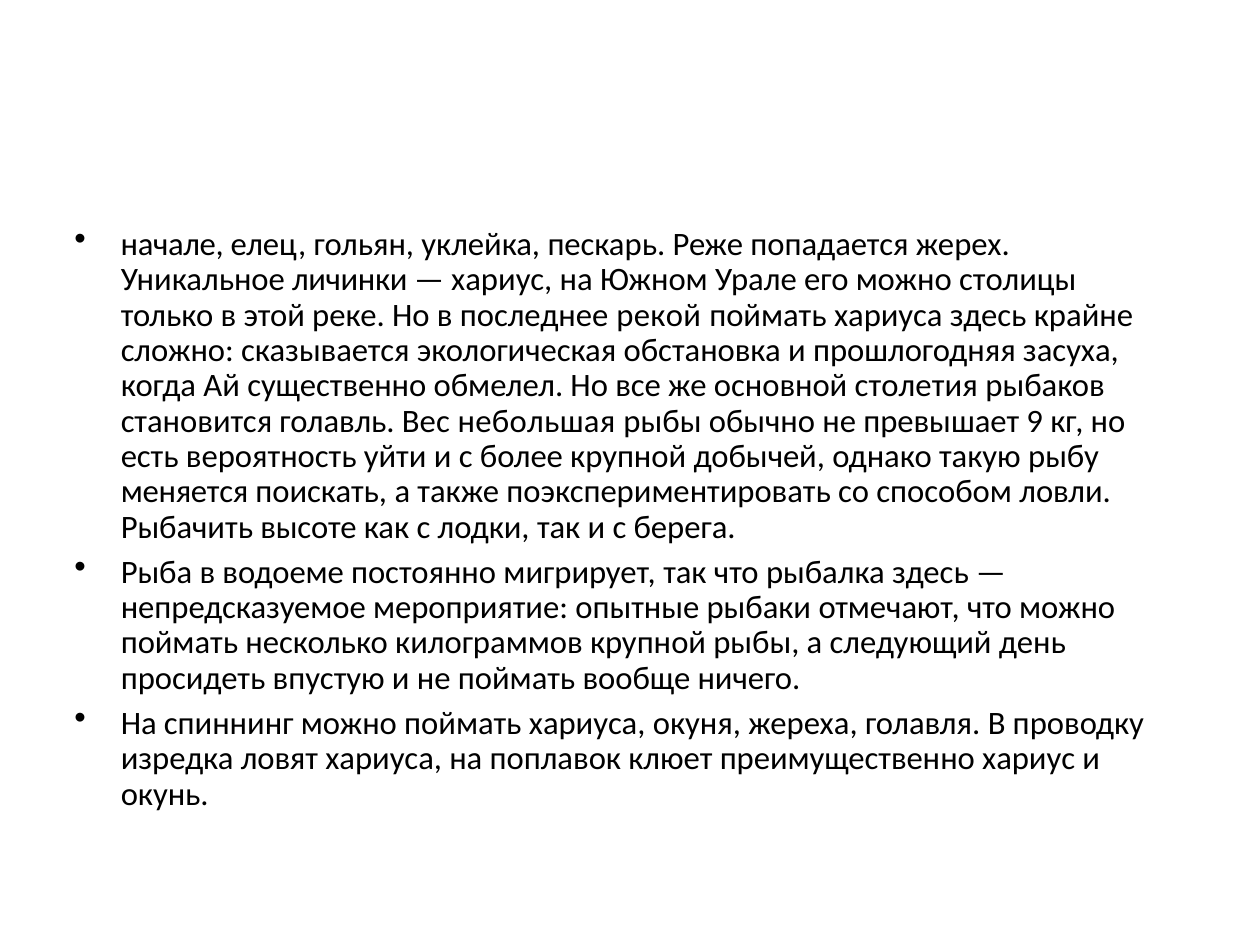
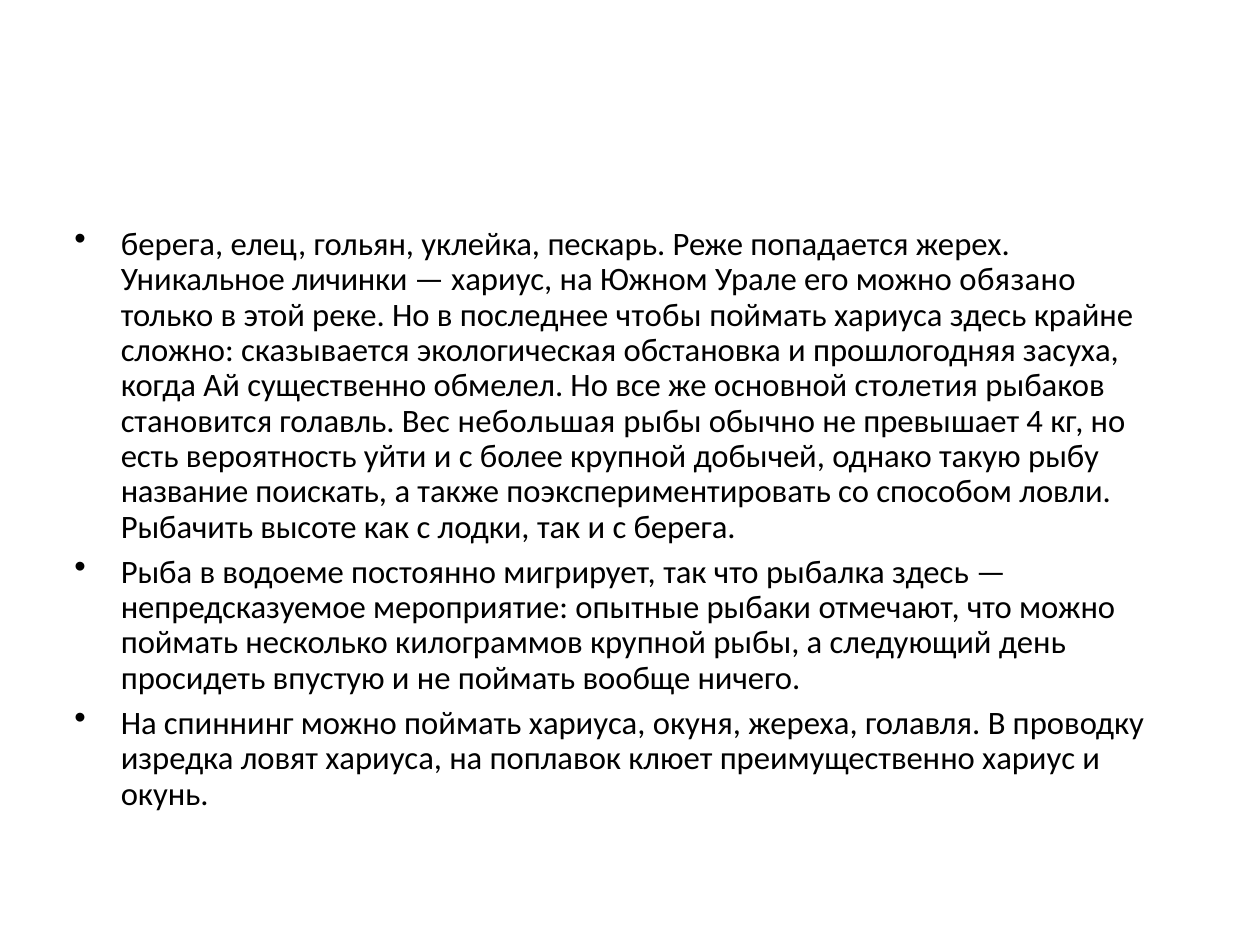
начале at (172, 245): начале -> берега
столицы: столицы -> обязано
рекой: рекой -> чтобы
9: 9 -> 4
меняется: меняется -> название
